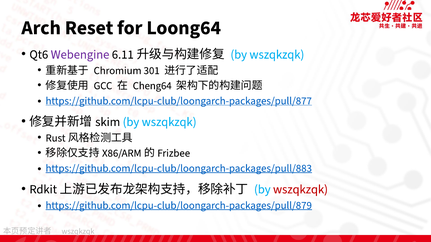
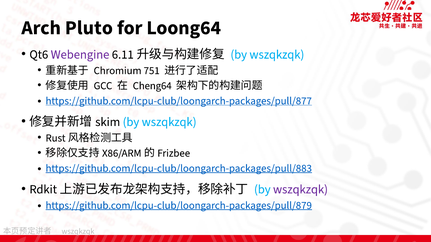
Reset: Reset -> Pluto
301: 301 -> 751
wszqkzqk at (300, 190) colour: red -> purple
